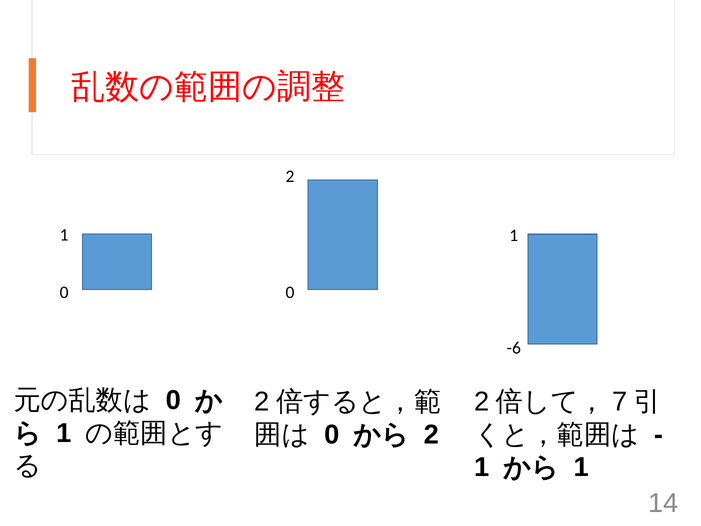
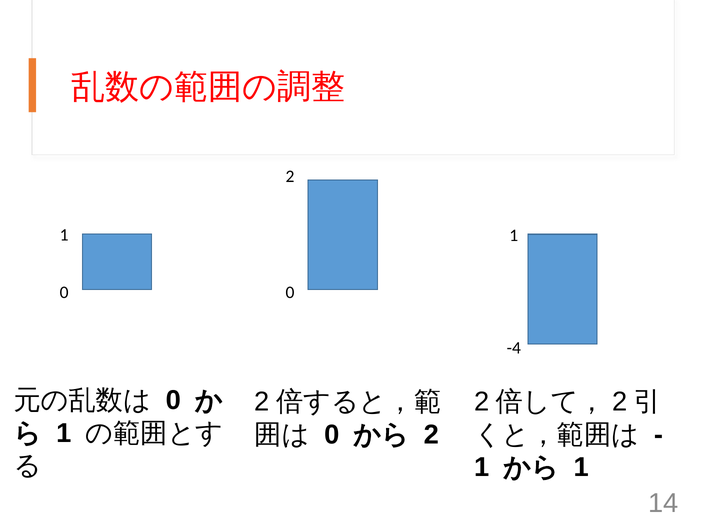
-6: -6 -> -4
7 at (620, 402): 7 -> 2
